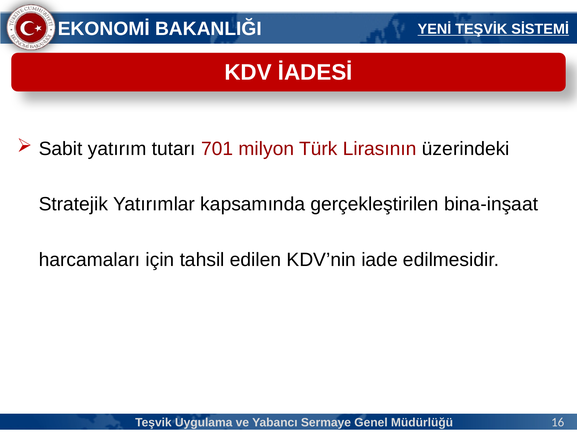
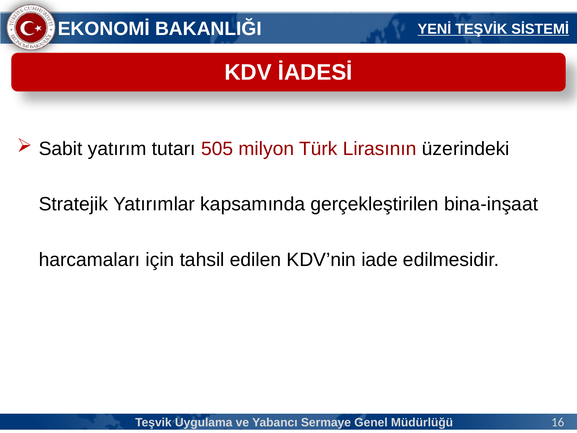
701: 701 -> 505
